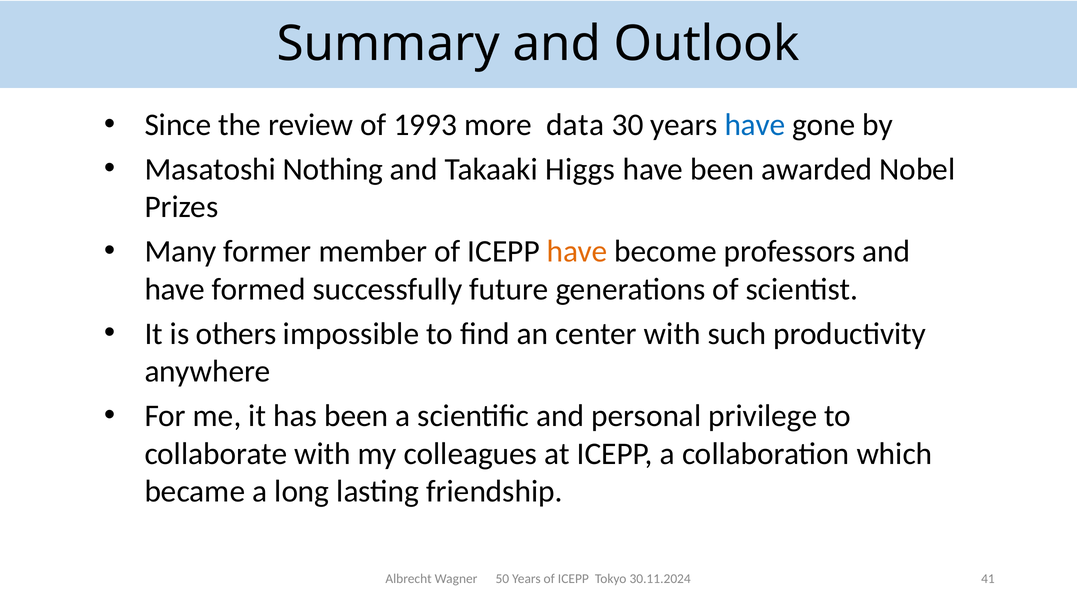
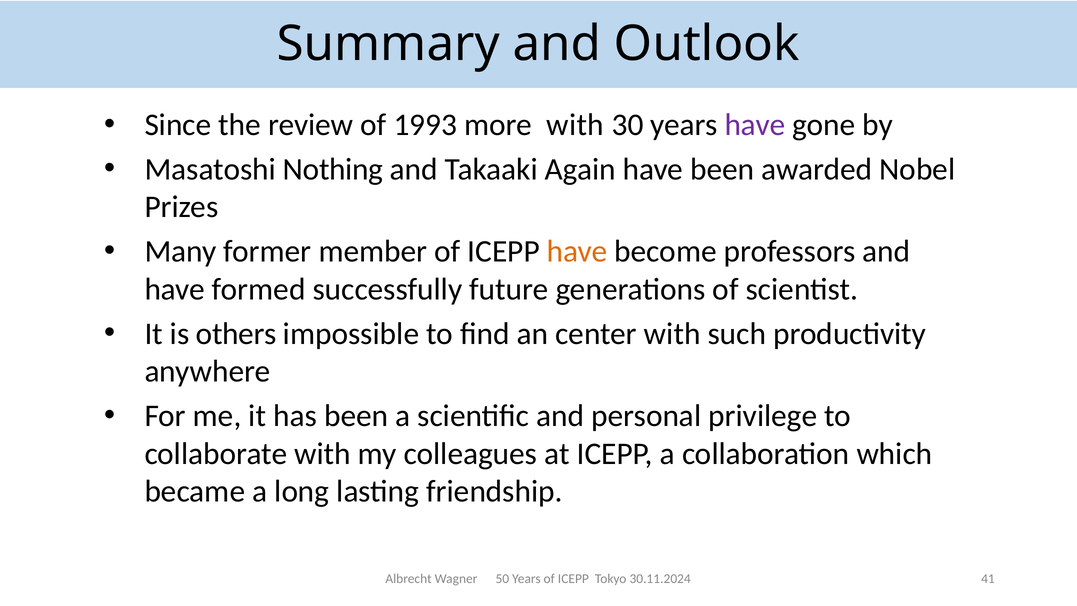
more data: data -> with
have at (755, 125) colour: blue -> purple
Higgs: Higgs -> Again
